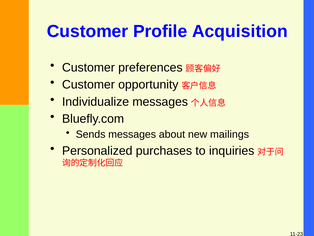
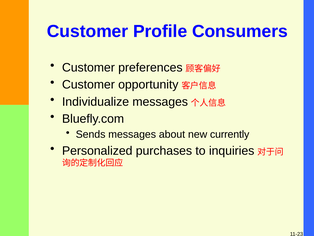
Acquisition: Acquisition -> Consumers
mailings: mailings -> currently
